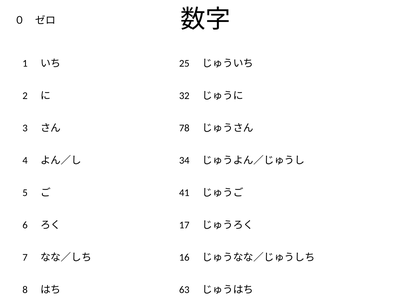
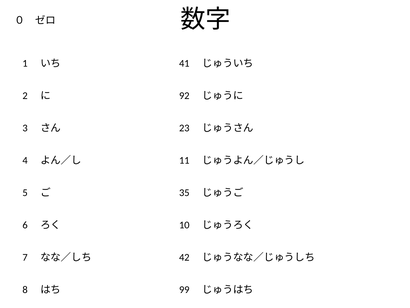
25: 25 -> 41
32: 32 -> 92
78: 78 -> 23
34: 34 -> 11
41: 41 -> 35
17 at (184, 225): 17 -> 10
16: 16 -> 42
63: 63 -> 99
